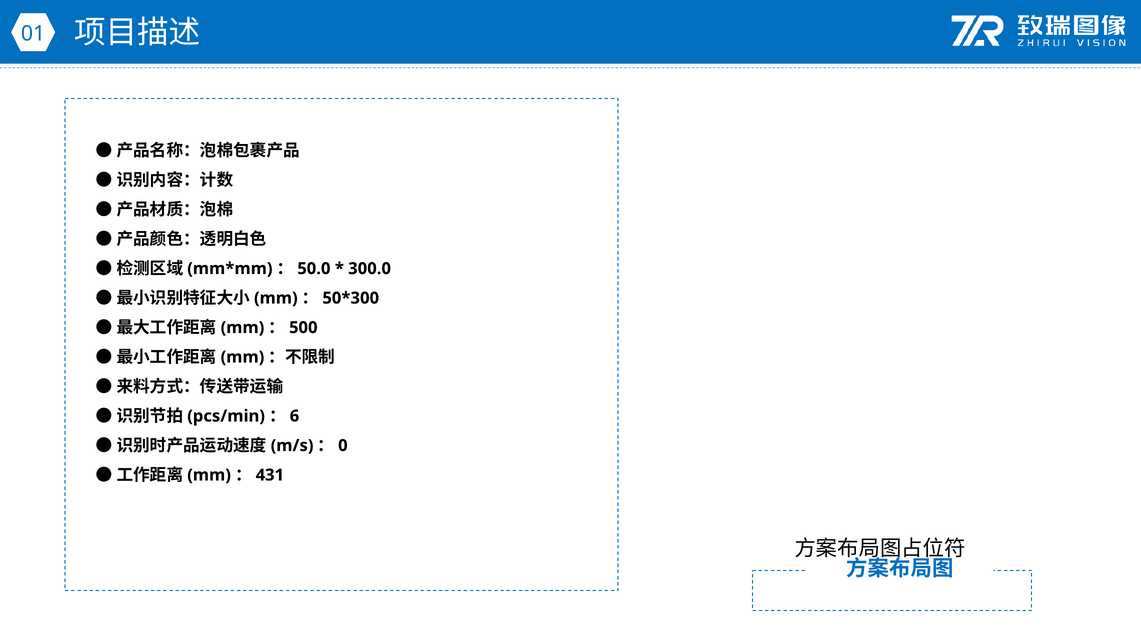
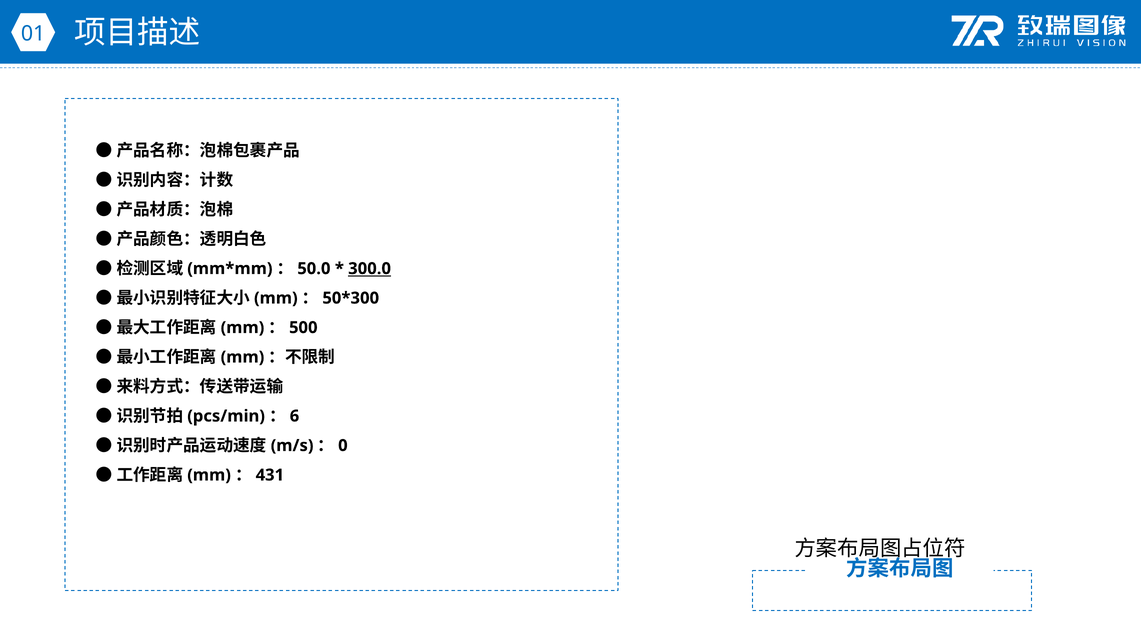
300.0 underline: none -> present
